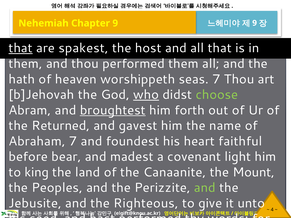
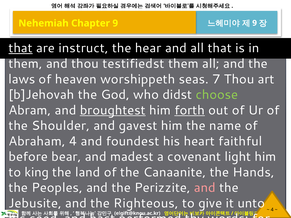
spakest: spakest -> instruct
host: host -> hear
thou performed: performed -> testifiedst
hath: hath -> laws
who underline: present -> none
forth underline: none -> present
Returned: Returned -> Shoulder
Abraham 7: 7 -> 4
Mount: Mount -> Hands
and at (205, 188) colour: light green -> pink
